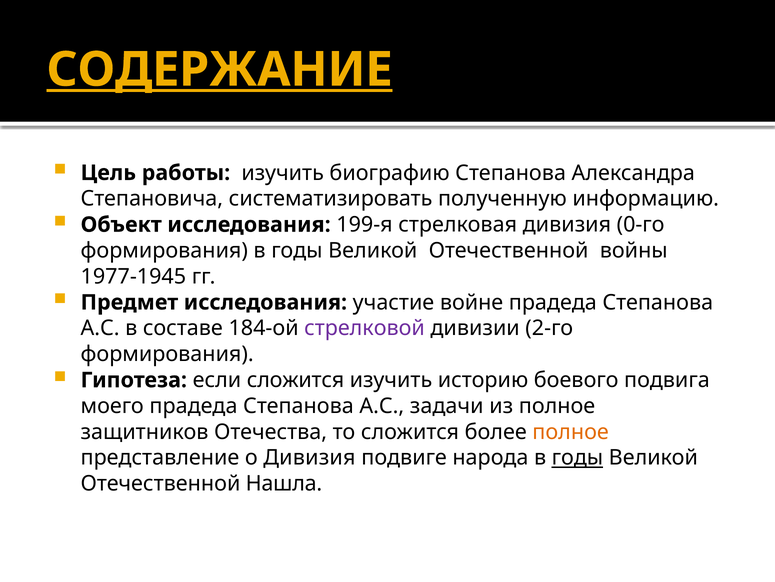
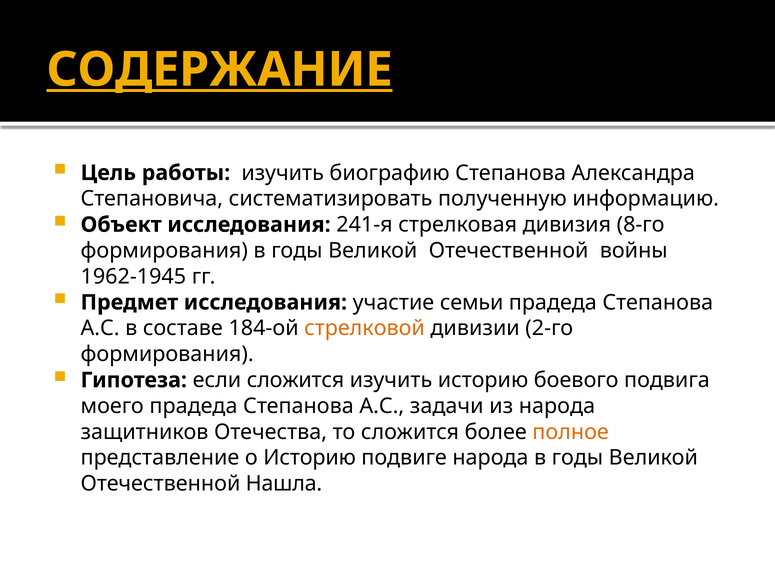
199-я: 199-я -> 241-я
0-го: 0-го -> 8-го
1977-1945: 1977-1945 -> 1962-1945
войне: войне -> семьи
стрелковой colour: purple -> orange
из полное: полное -> народа
о Дивизия: Дивизия -> Историю
годы at (577, 457) underline: present -> none
